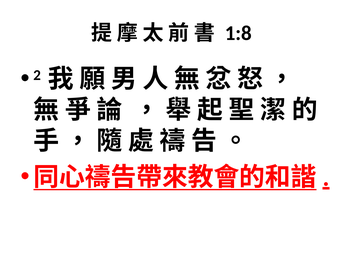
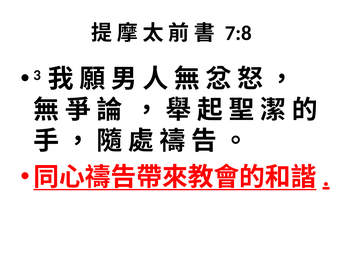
1:8: 1:8 -> 7:8
2: 2 -> 3
